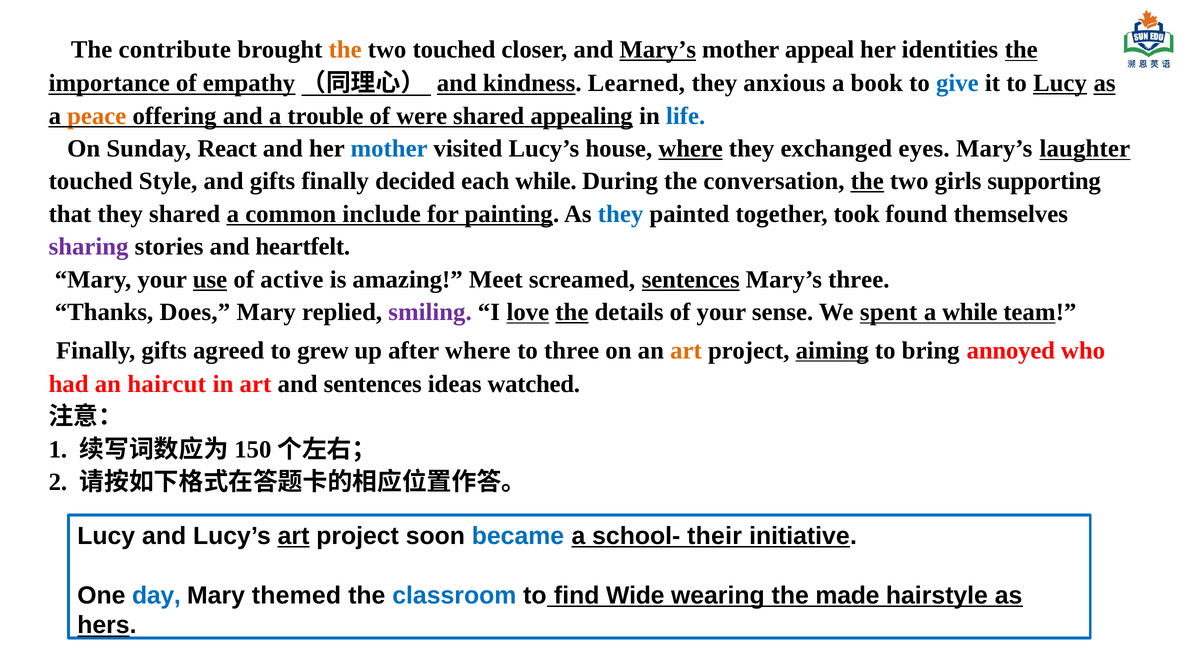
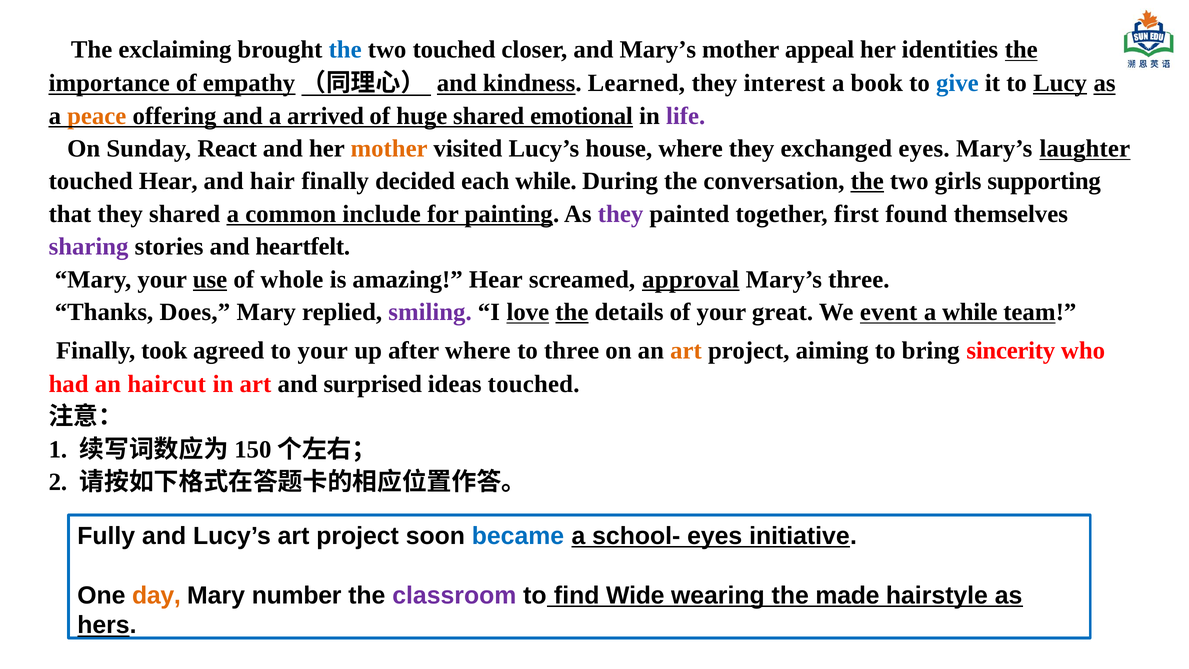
contribute: contribute -> exclaiming
the at (345, 50) colour: orange -> blue
Mary’s at (658, 50) underline: present -> none
anxious: anxious -> interest
trouble: trouble -> arrived
were: were -> huge
appealing: appealing -> emotional
life colour: blue -> purple
mother at (389, 149) colour: blue -> orange
where at (691, 149) underline: present -> none
touched Style: Style -> Hear
and gifts: gifts -> hair
they at (621, 214) colour: blue -> purple
took: took -> first
active: active -> whole
amazing Meet: Meet -> Hear
screamed sentences: sentences -> approval
sense: sense -> great
spent: spent -> event
Finally gifts: gifts -> took
to grew: grew -> your
aiming underline: present -> none
annoyed: annoyed -> sincerity
and sentences: sentences -> surprised
ideas watched: watched -> touched
Lucy at (106, 536): Lucy -> Fully
art at (294, 536) underline: present -> none
school- their: their -> eyes
day colour: blue -> orange
themed: themed -> number
classroom colour: blue -> purple
